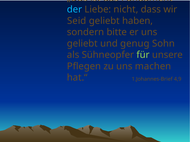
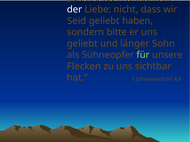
der colour: light blue -> white
genug: genug -> länger
Pflegen: Pflegen -> Flecken
machen: machen -> sichtbar
